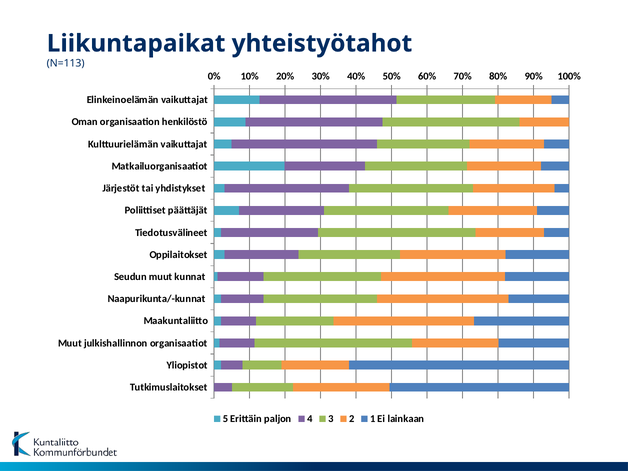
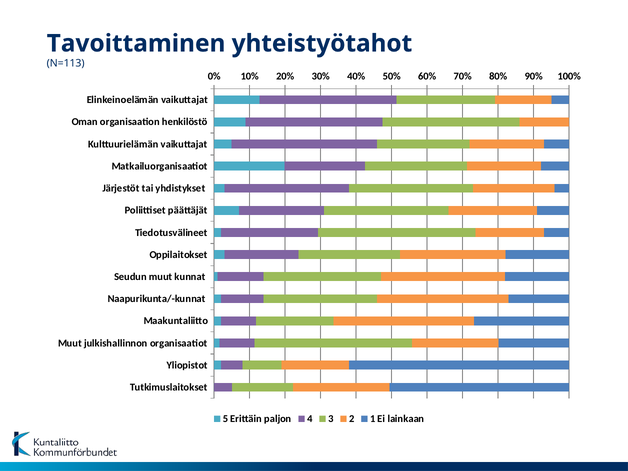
Liikuntapaikat: Liikuntapaikat -> Tavoittaminen
